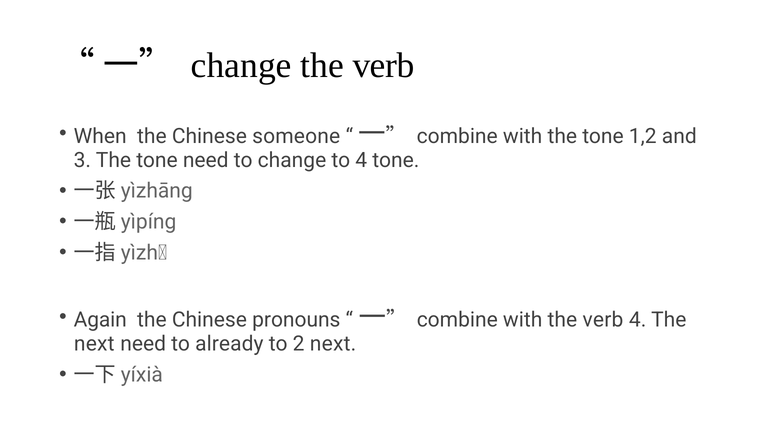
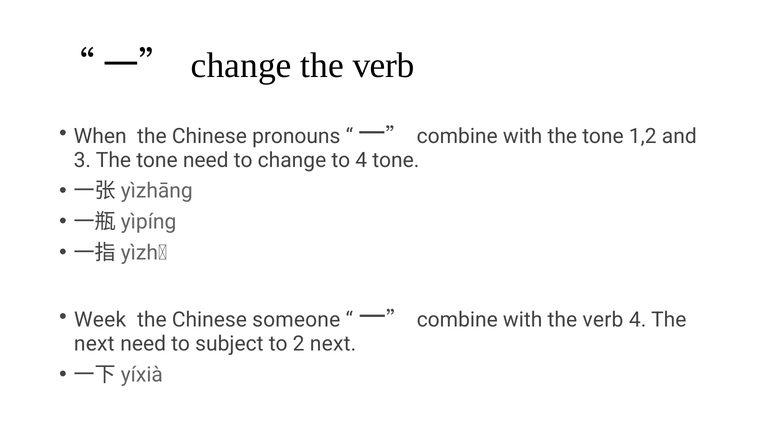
someone: someone -> pronouns
Again: Again -> Week
pronouns: pronouns -> someone
already: already -> subject
